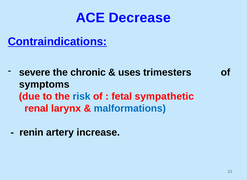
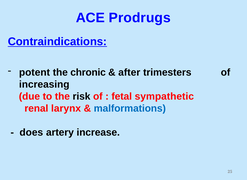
Decrease: Decrease -> Prodrugs
severe: severe -> potent
uses: uses -> after
symptoms: symptoms -> increasing
risk colour: blue -> black
renin: renin -> does
